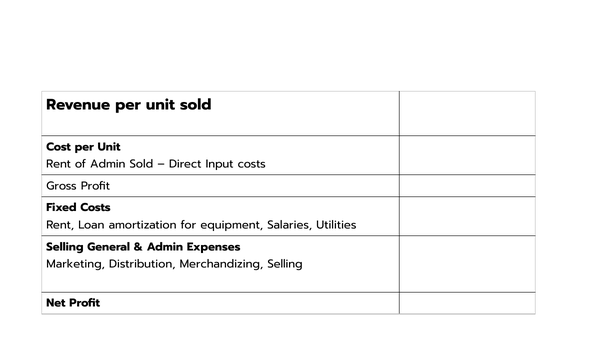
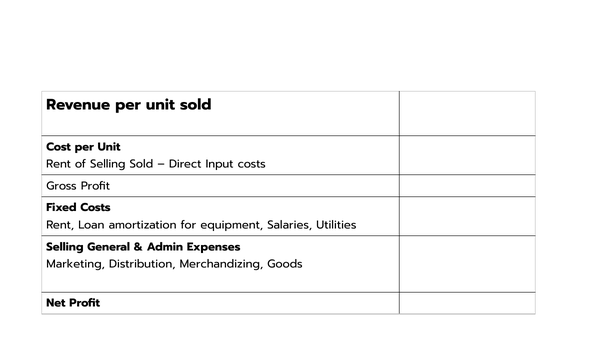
of Admin: Admin -> Selling
Merchandizing Selling: Selling -> Goods
